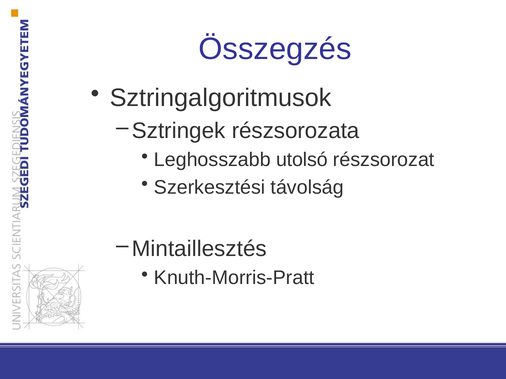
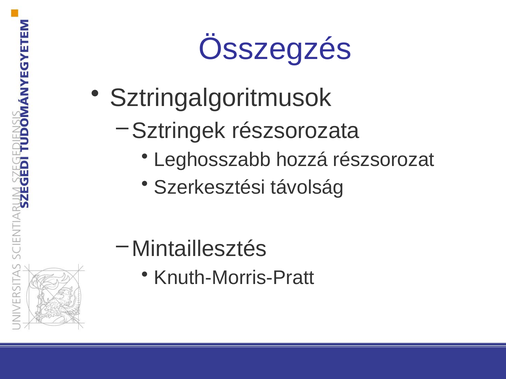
utolsó: utolsó -> hozzá
